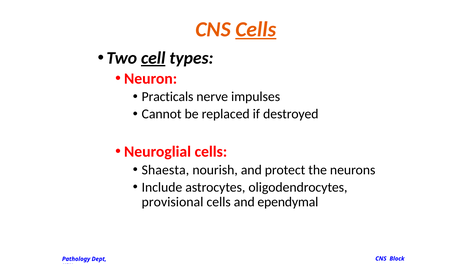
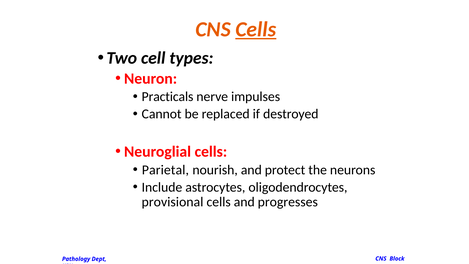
cell underline: present -> none
Shaesta: Shaesta -> Parietal
ependymal: ependymal -> progresses
